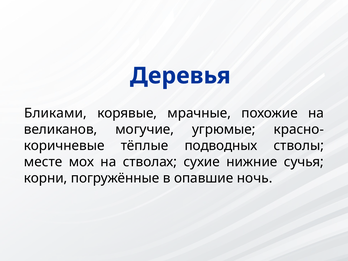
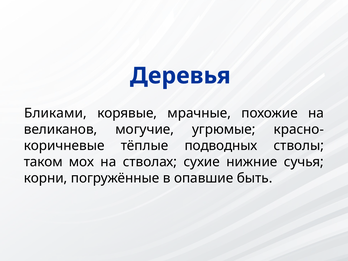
месте: месте -> таком
ночь: ночь -> быть
